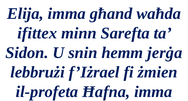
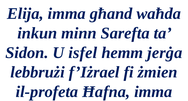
ifittex: ifittex -> inkun
snin: snin -> isfel
